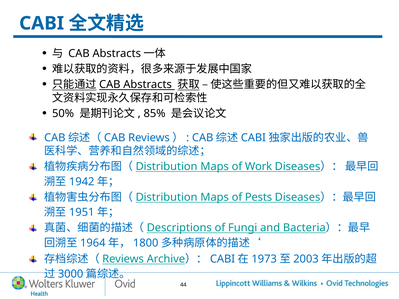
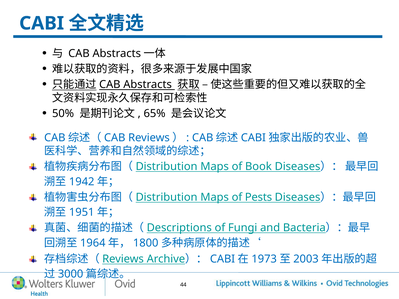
85%: 85% -> 65%
Work: Work -> Book
